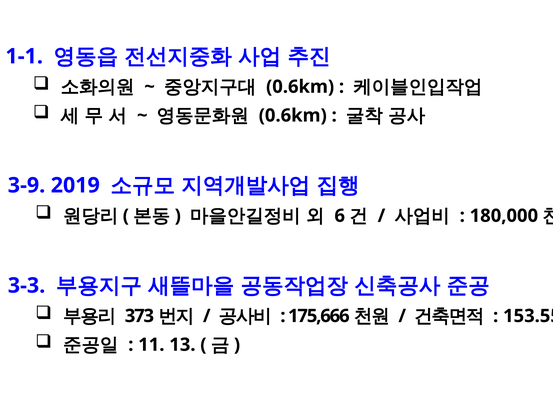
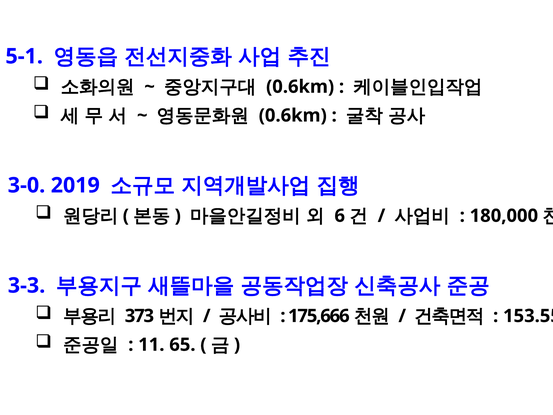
1-1: 1-1 -> 5-1
3-9: 3-9 -> 3-0
13: 13 -> 65
